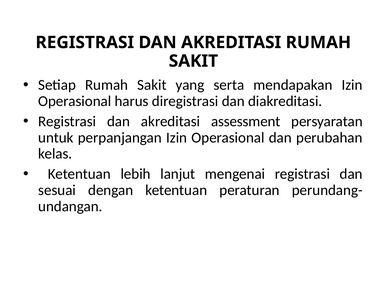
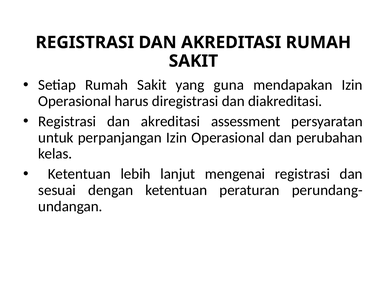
serta: serta -> guna
